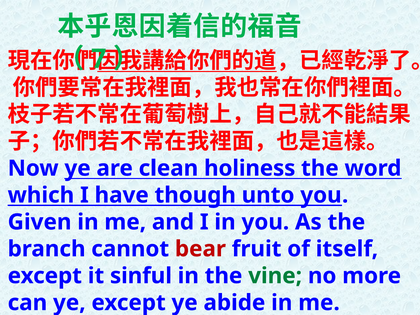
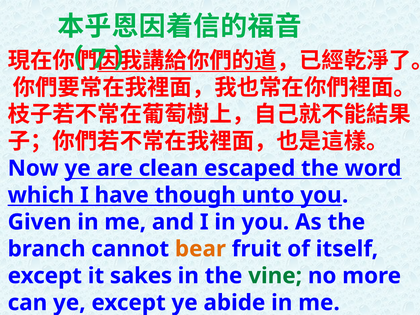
holiness: holiness -> escaped
bear colour: red -> orange
sinful: sinful -> sakes
